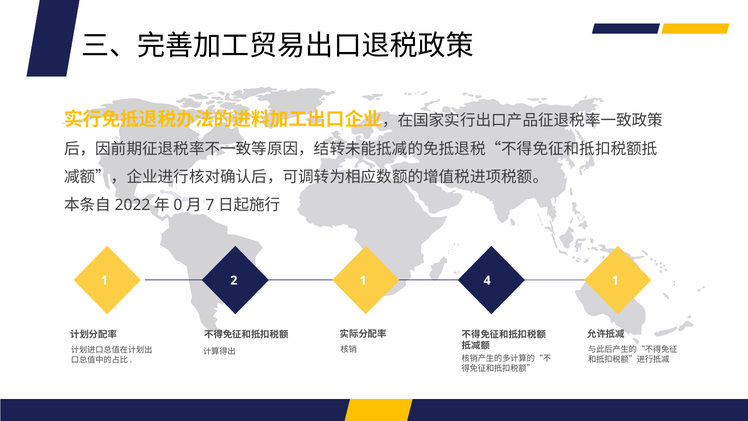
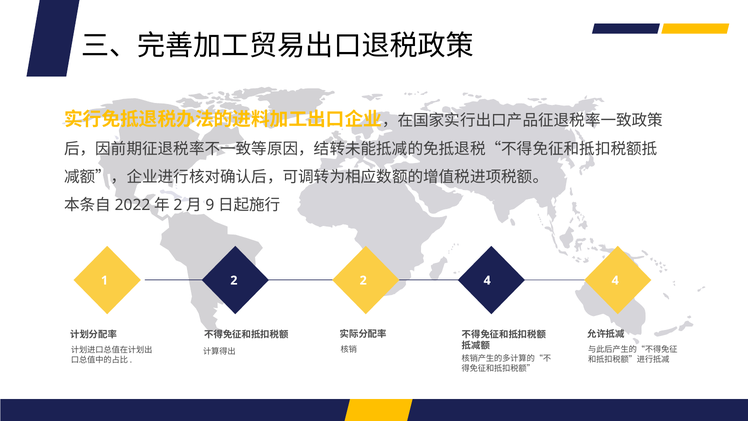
0 at (178, 205): 0 -> 2
7: 7 -> 9
2 1: 1 -> 2
4 1: 1 -> 4
